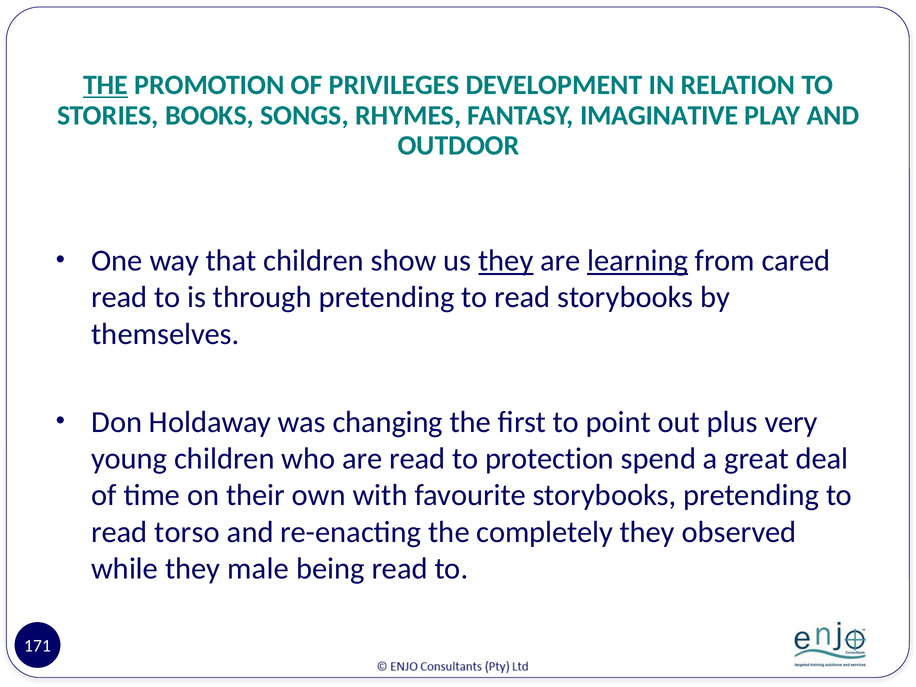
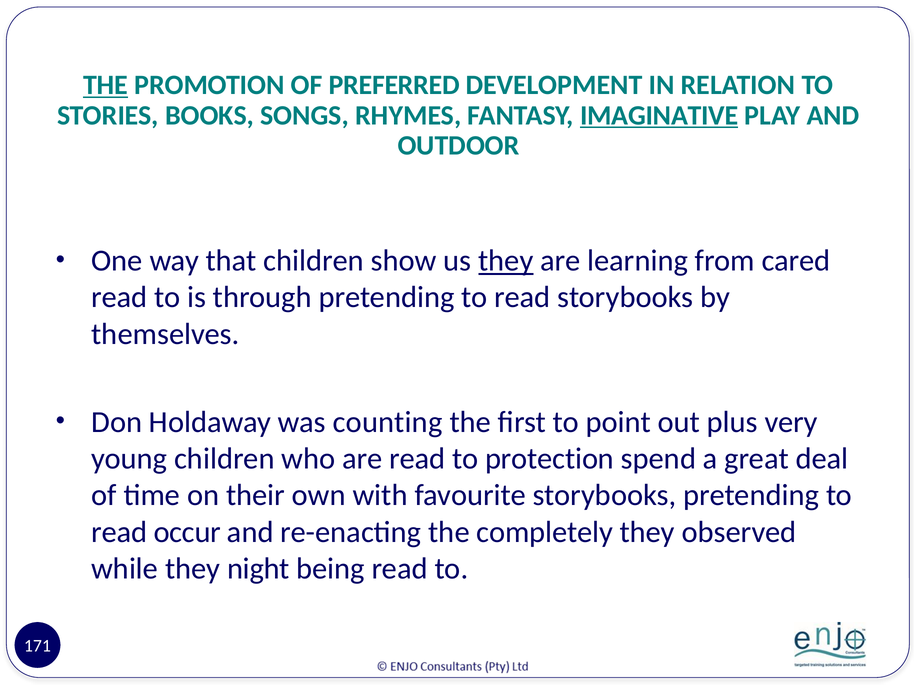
PRIVILEGES: PRIVILEGES -> PREFERRED
IMAGINATIVE underline: none -> present
learning underline: present -> none
changing: changing -> counting
torso: torso -> occur
male: male -> night
